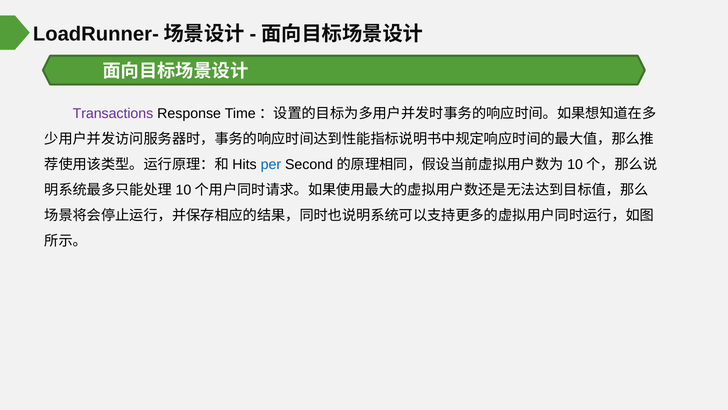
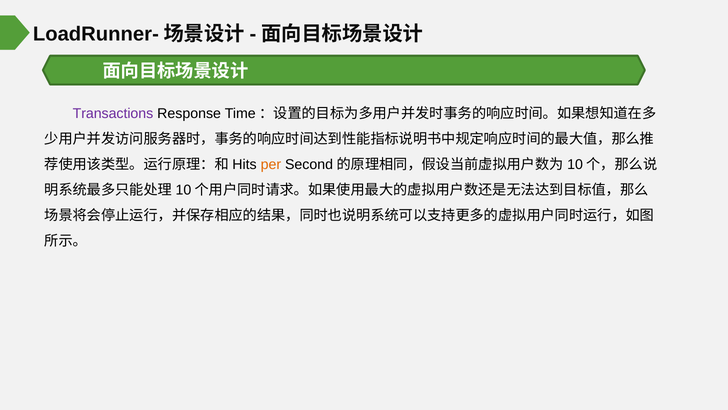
per colour: blue -> orange
